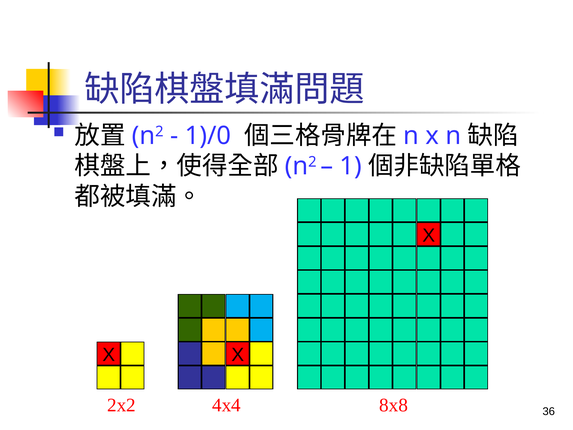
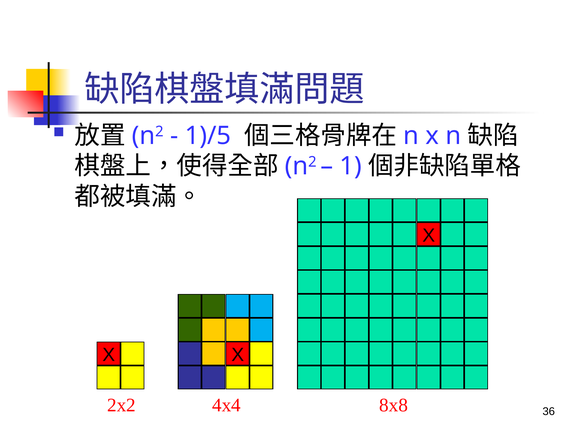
1)/0: 1)/0 -> 1)/5
